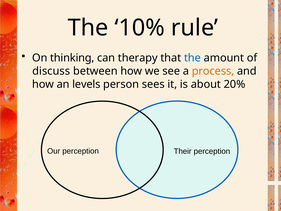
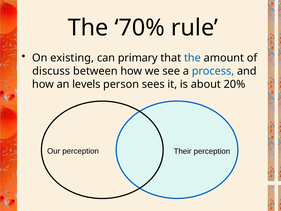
10%: 10% -> 70%
thinking: thinking -> existing
therapy: therapy -> primary
process colour: orange -> blue
